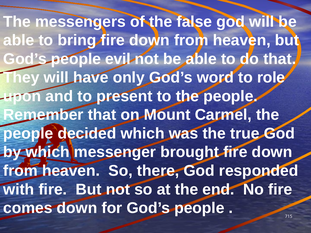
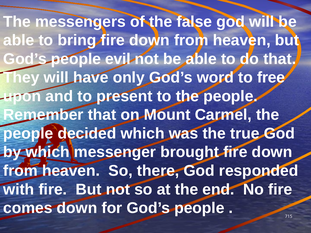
role: role -> free
